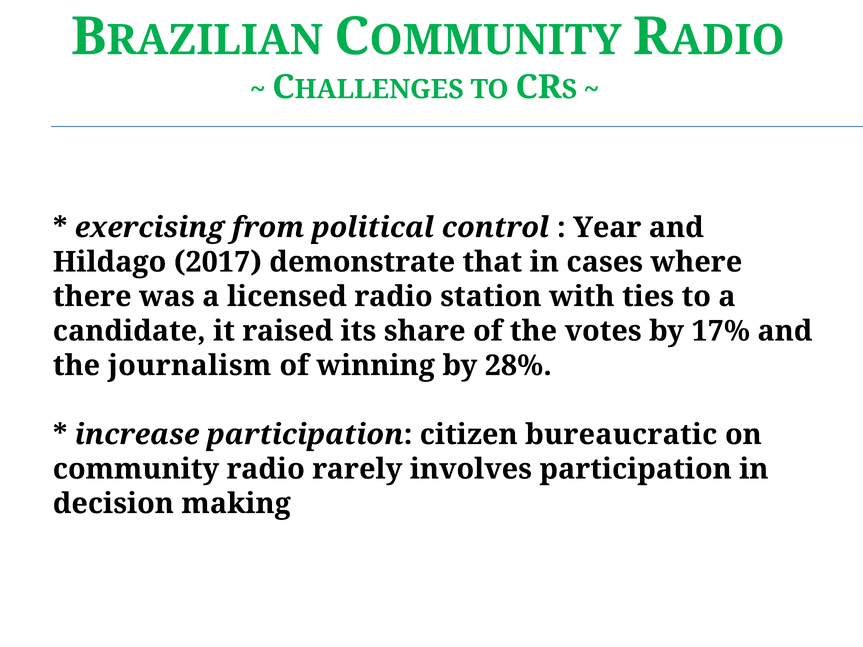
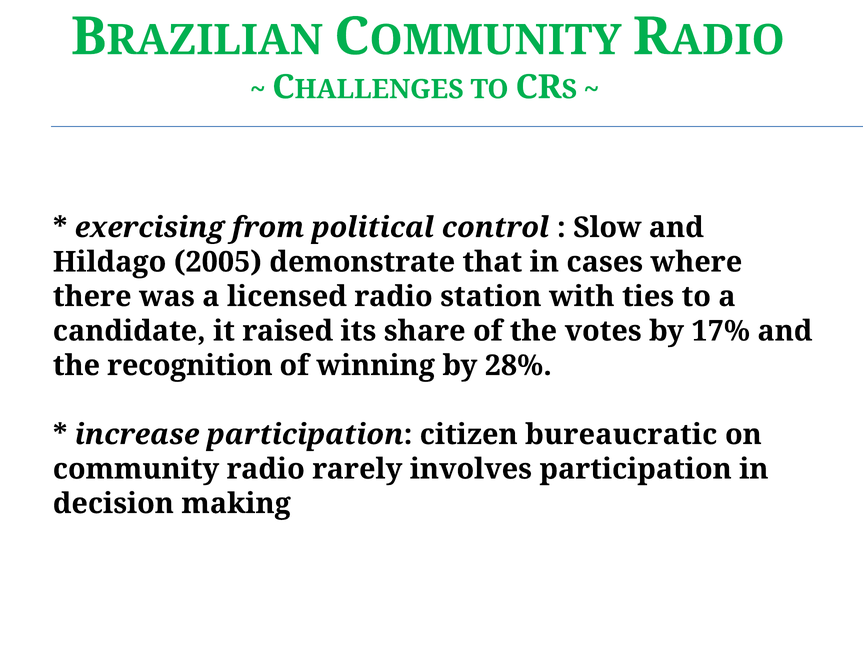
Year: Year -> Slow
2017: 2017 -> 2005
journalism: journalism -> recognition
